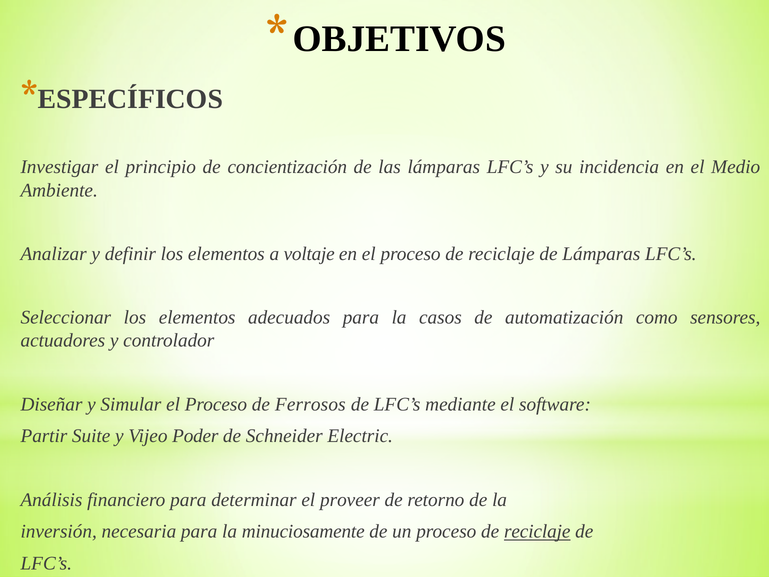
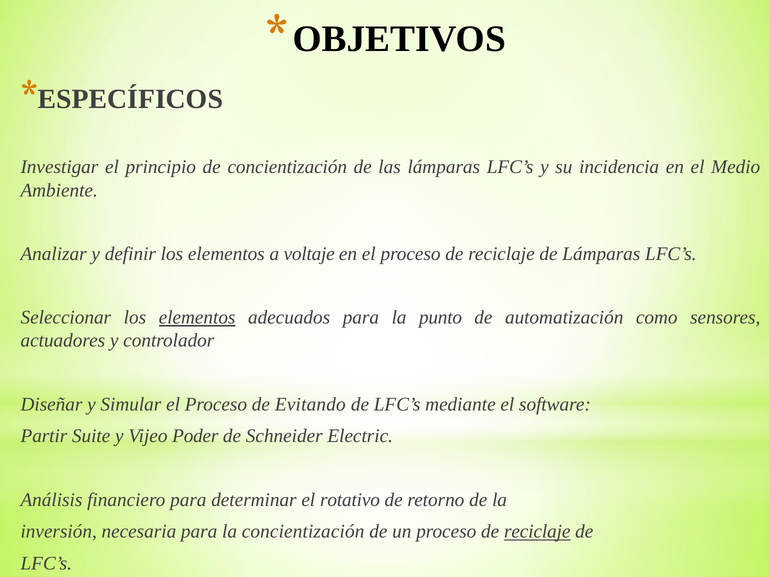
elementos at (197, 317) underline: none -> present
casos: casos -> punto
Ferrosos: Ferrosos -> Evitando
proveer: proveer -> rotativo
la minuciosamente: minuciosamente -> concientización
